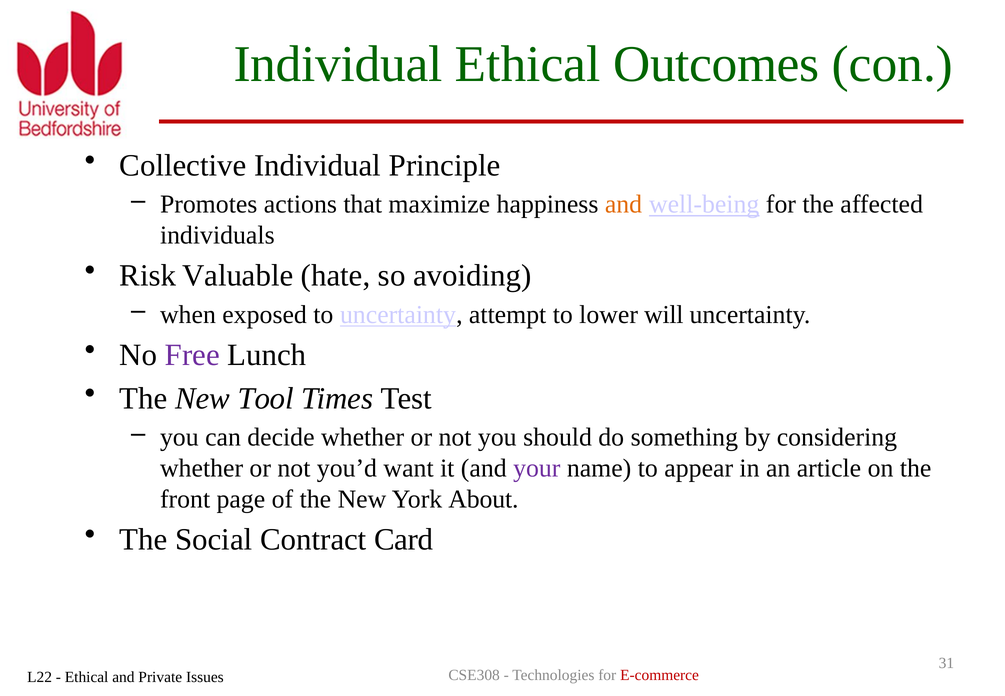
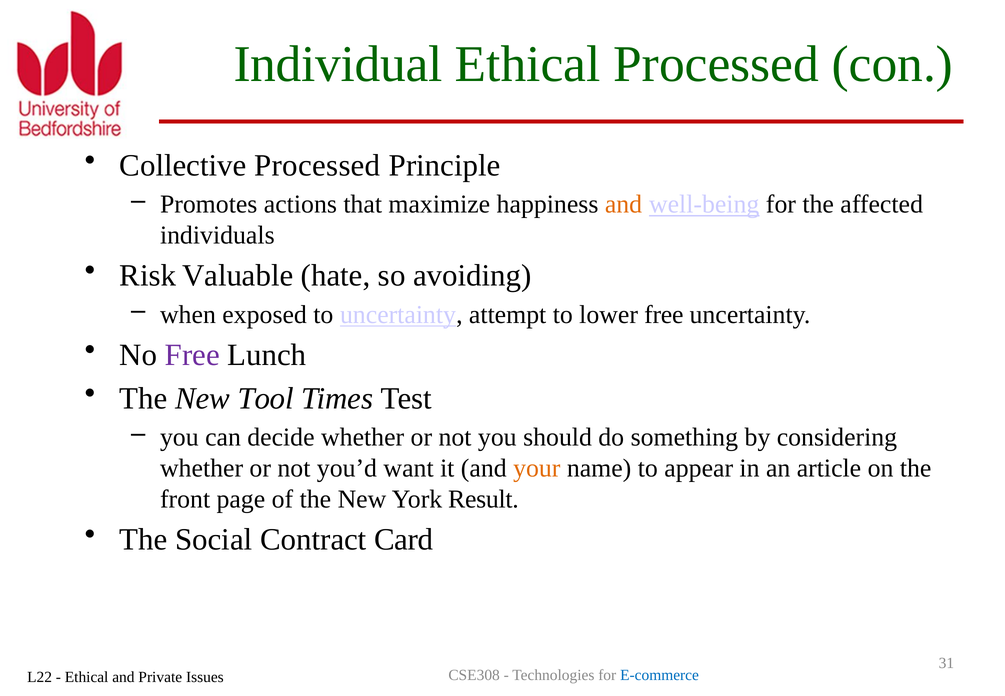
Ethical Outcomes: Outcomes -> Processed
Collective Individual: Individual -> Processed
lower will: will -> free
your colour: purple -> orange
About: About -> Result
E-commerce colour: red -> blue
